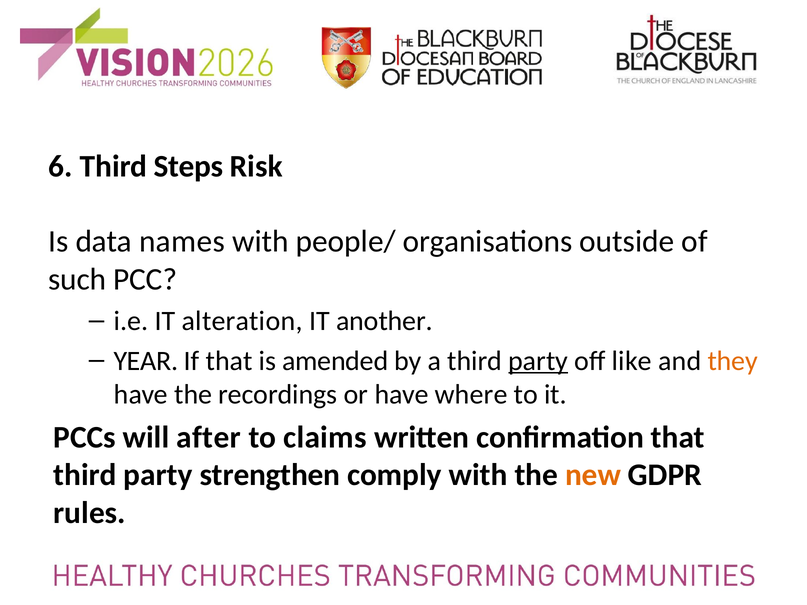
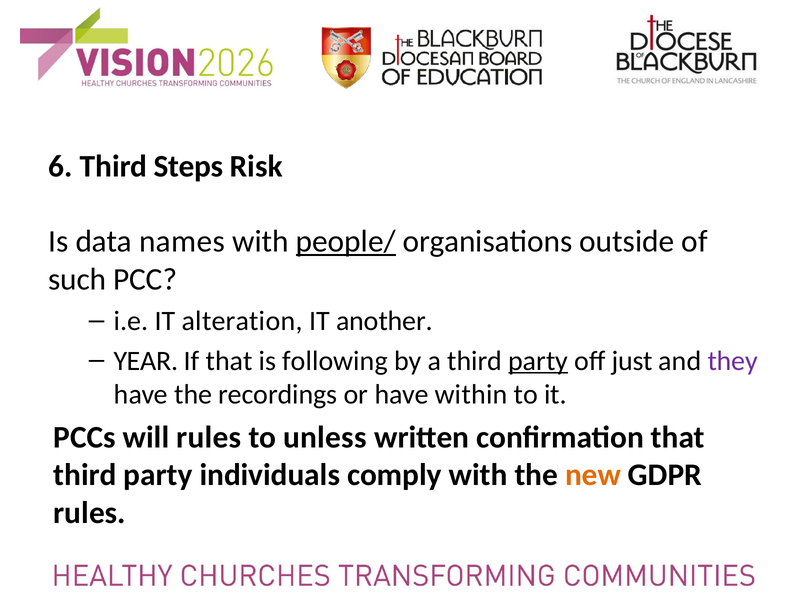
people/ underline: none -> present
amended: amended -> following
like: like -> just
they colour: orange -> purple
where: where -> within
will after: after -> rules
claims: claims -> unless
strengthen: strengthen -> individuals
